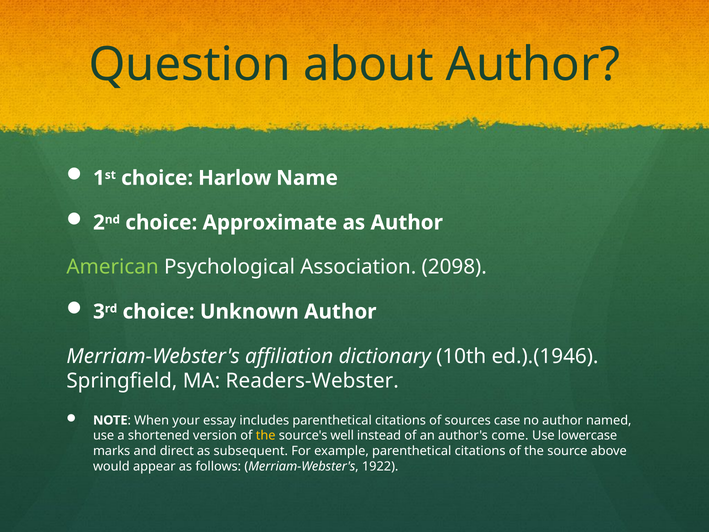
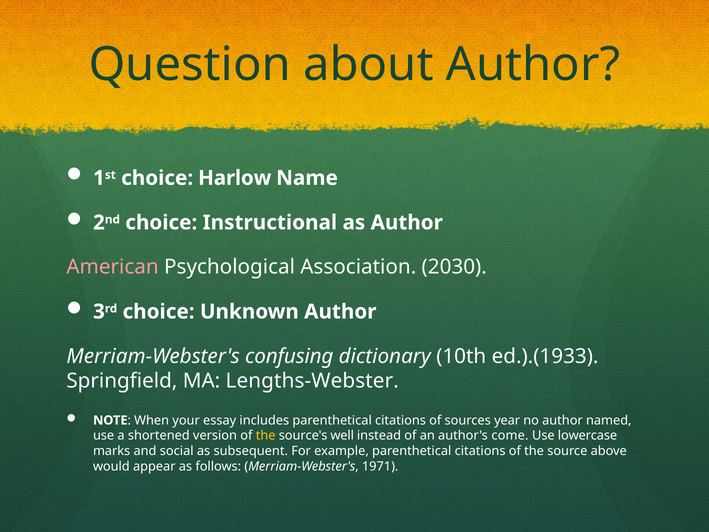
Approximate: Approximate -> Instructional
American colour: light green -> pink
2098: 2098 -> 2030
affiliation: affiliation -> confusing
ed.).(1946: ed.).(1946 -> ed.).(1933
Readers-Webster: Readers-Webster -> Lengths-Webster
case: case -> year
direct: direct -> social
1922: 1922 -> 1971
